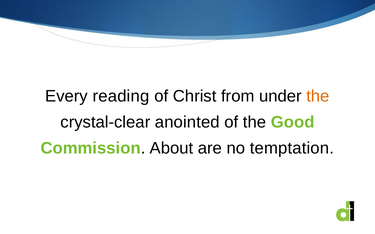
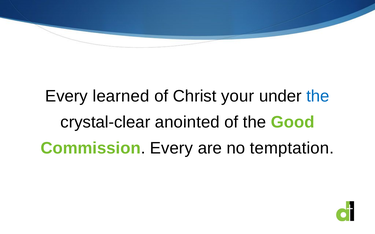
reading: reading -> learned
from: from -> your
the at (318, 96) colour: orange -> blue
Commission About: About -> Every
